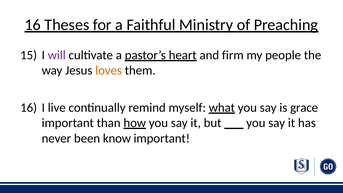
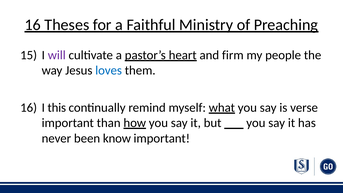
loves colour: orange -> blue
live: live -> this
grace: grace -> verse
